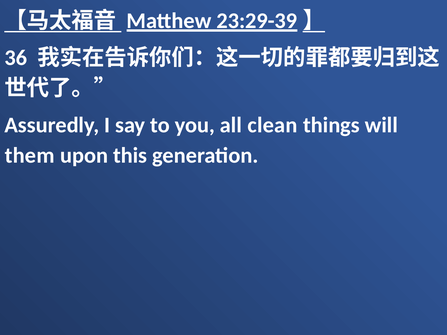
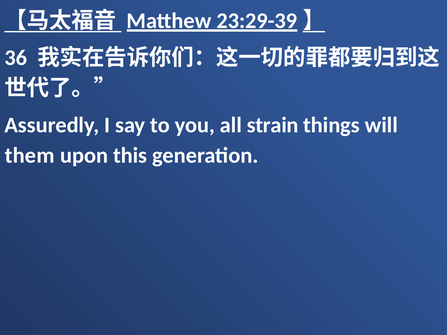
clean: clean -> strain
